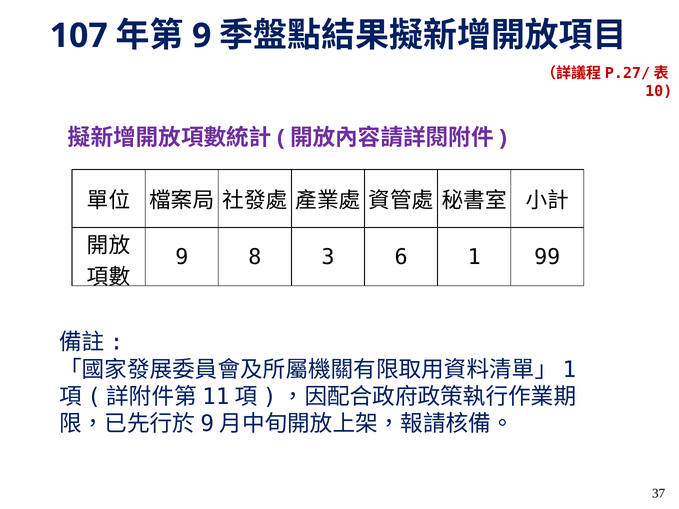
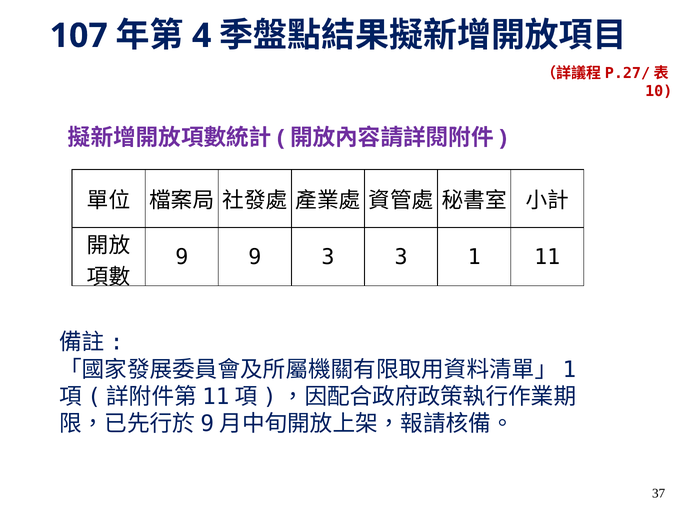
9 at (202, 36): 9 -> 4
9 8: 8 -> 9
3 6: 6 -> 3
99: 99 -> 11
